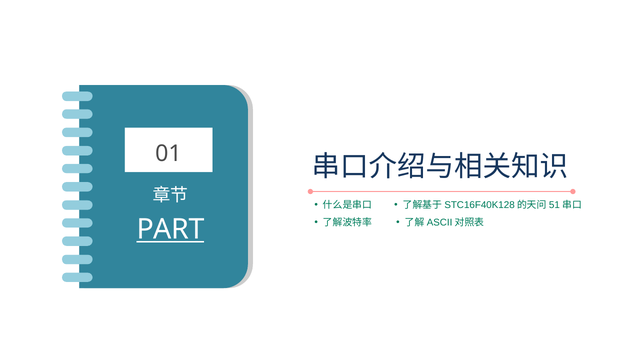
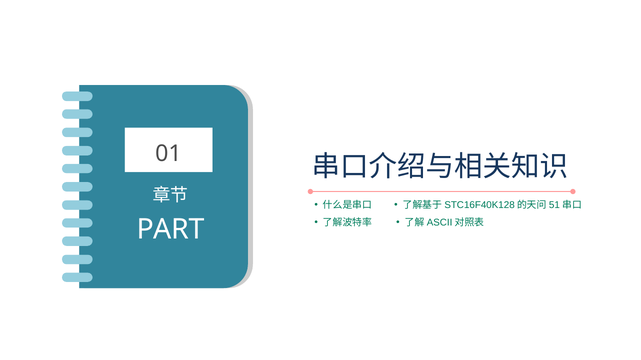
PART underline: present -> none
